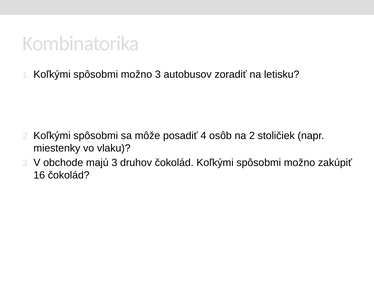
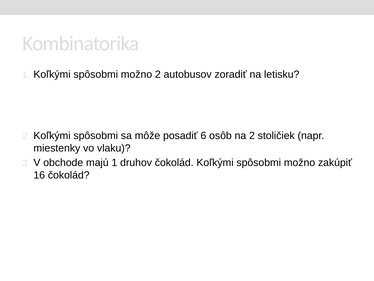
možno 3: 3 -> 2
4: 4 -> 6
majú 3: 3 -> 1
